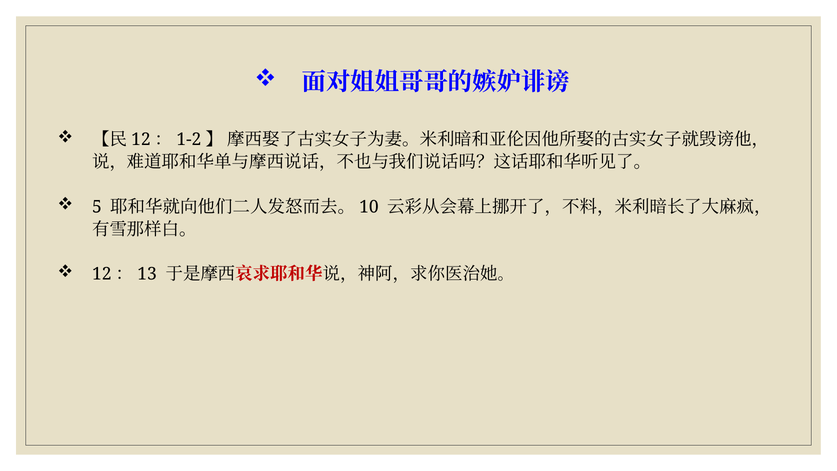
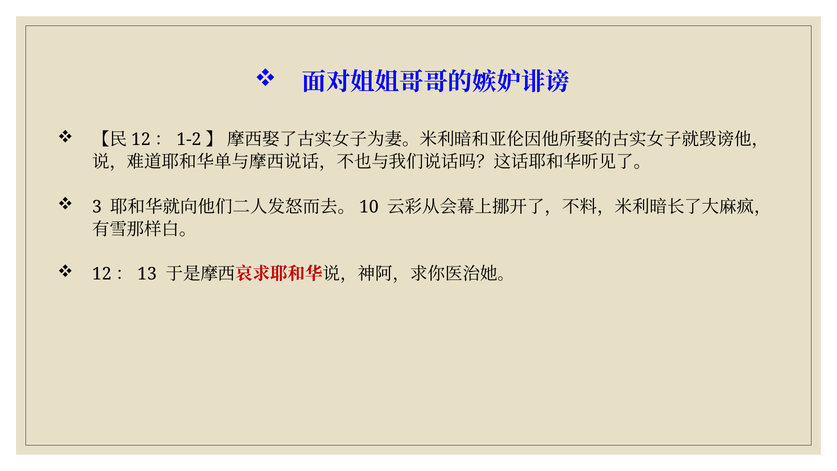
5: 5 -> 3
